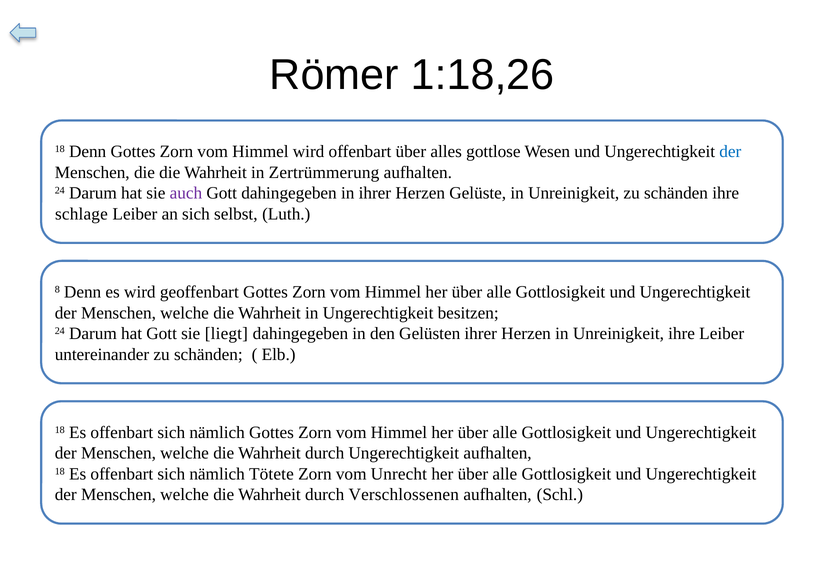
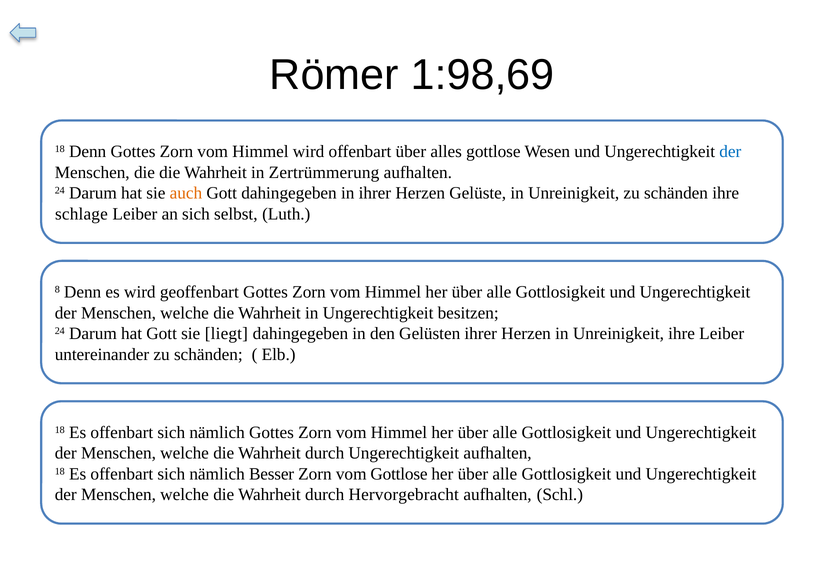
1:18,26: 1:18,26 -> 1:98,69
auch colour: purple -> orange
Tötete: Tötete -> Besser
vom Unrecht: Unrecht -> Gottlose
Verschlossenen: Verschlossenen -> Hervorgebracht
